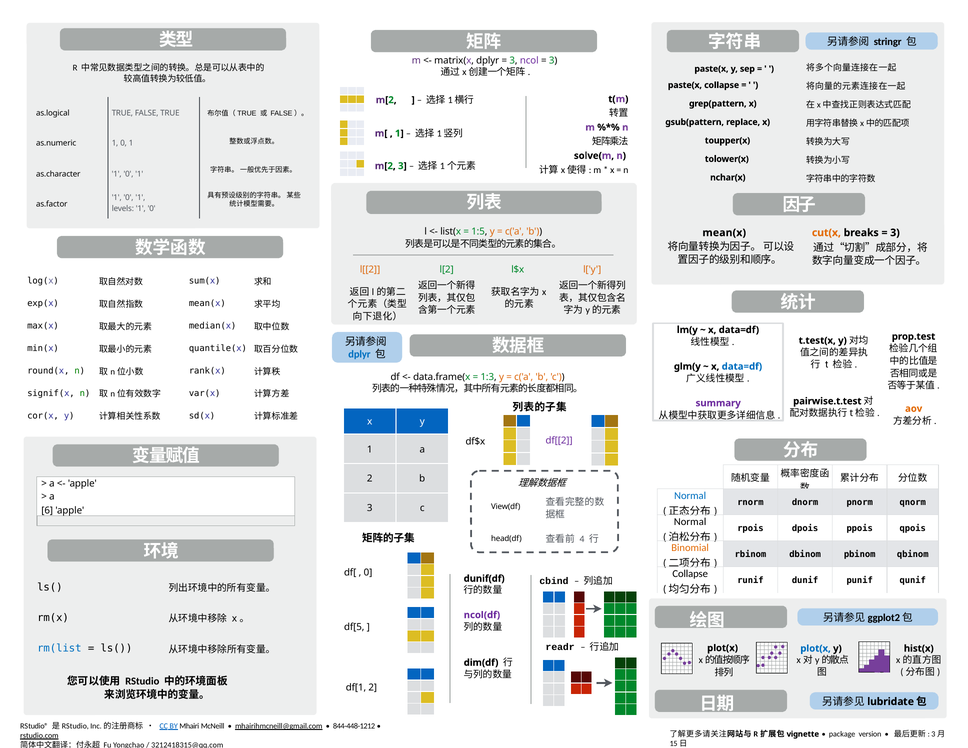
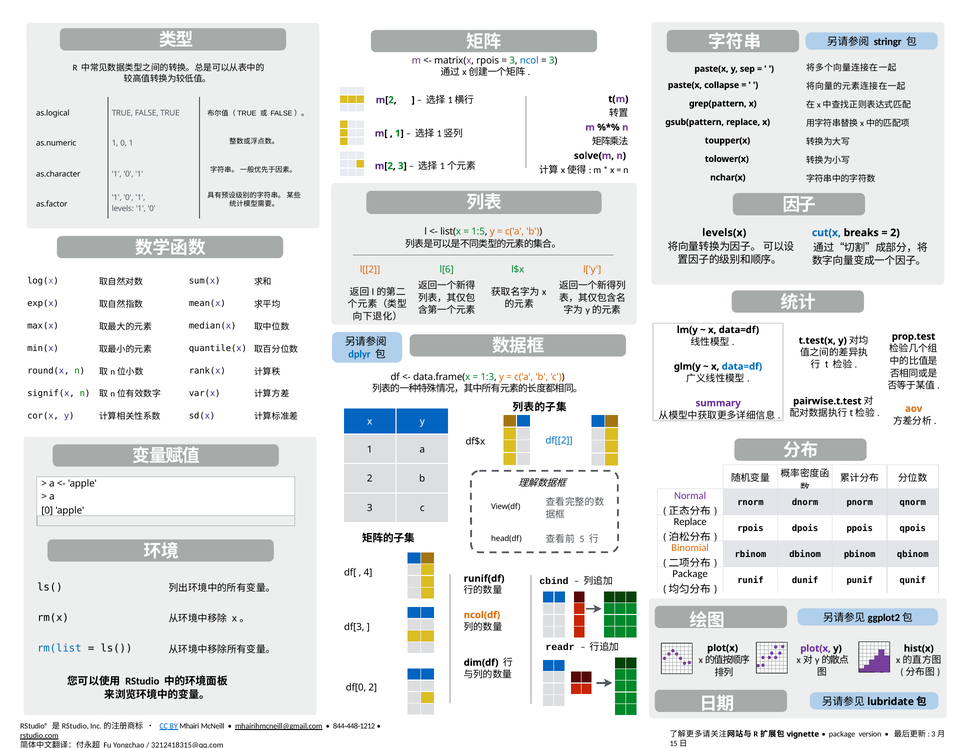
matrix(x dplyr: dplyr -> rpois
ncol colour: purple -> blue
mean(x at (724, 233): mean(x -> levels(x
cut(x colour: orange -> blue
3 at (895, 233): 3 -> 2
l[2: l[2 -> l[6
df[[2 colour: purple -> blue
Normal at (690, 496) colour: blue -> purple
6 at (47, 511): 6 -> 0
Normal at (690, 522): Normal -> Replace
4: 4 -> 5
Collapse at (690, 574): Collapse -> Package
0 at (368, 573): 0 -> 4
dunif(df: dunif(df -> runif(df
ncol(df colour: purple -> orange
df[5: df[5 -> df[3
plot(x at (816, 648) colour: blue -> purple
df[1: df[1 -> df[0
